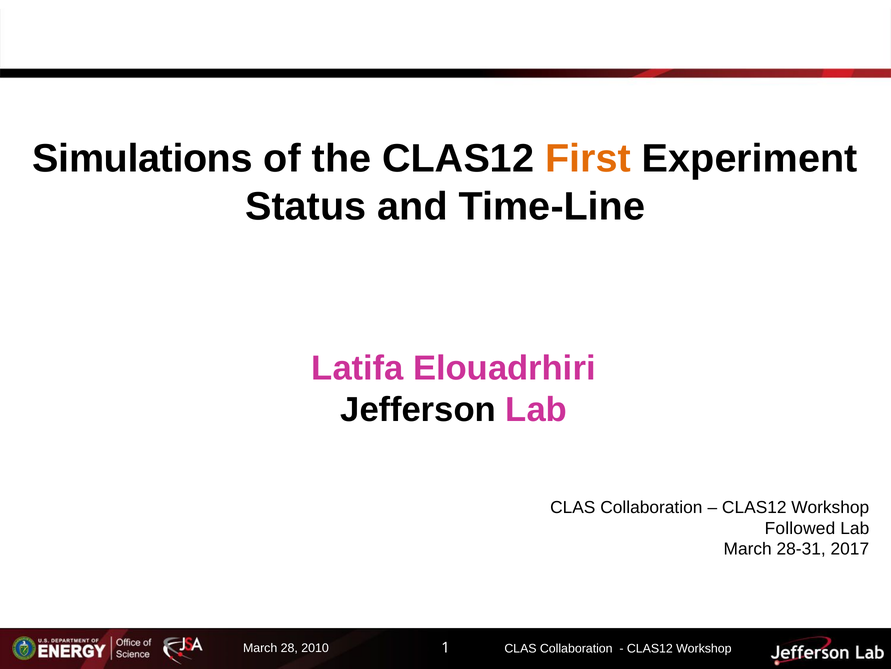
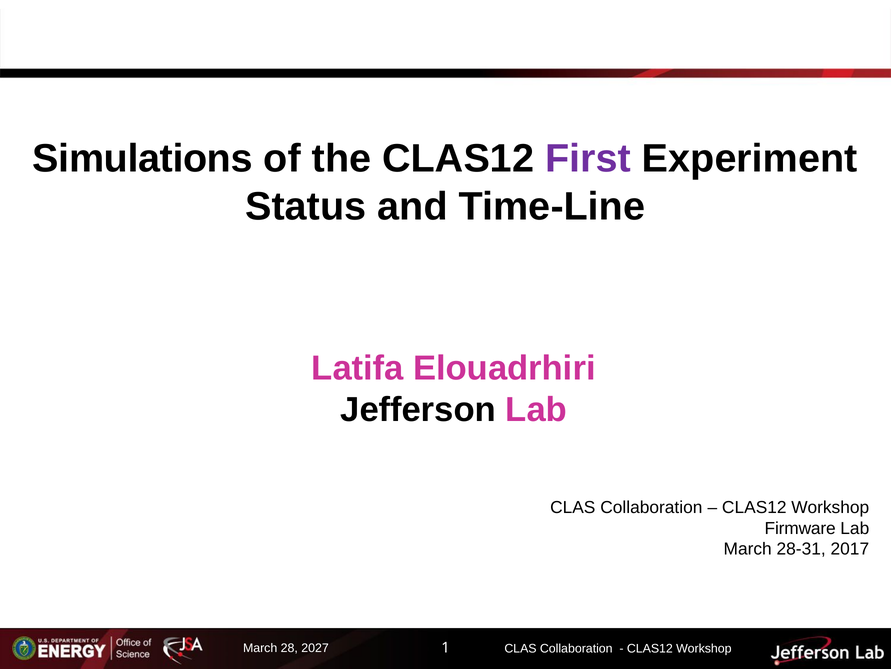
First colour: orange -> purple
Followed: Followed -> Firmware
2010: 2010 -> 2027
